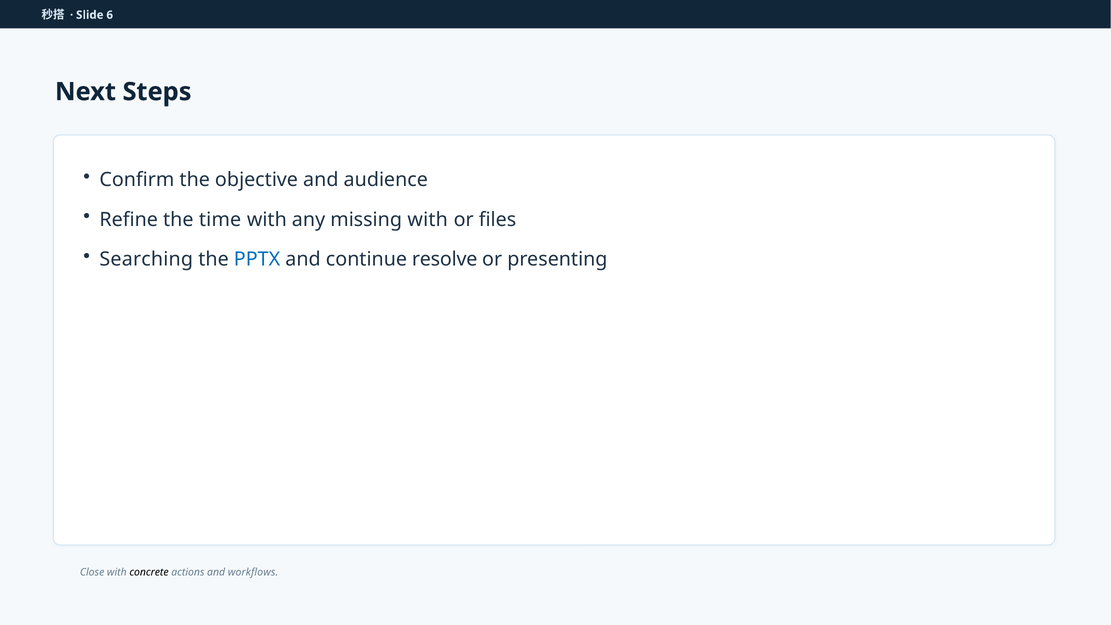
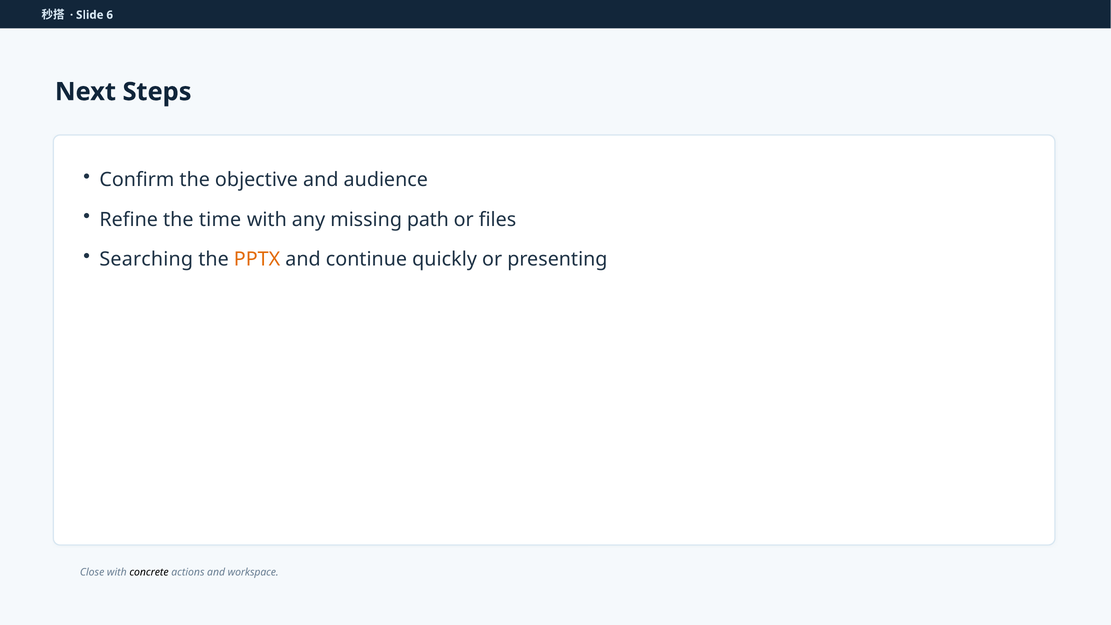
missing with: with -> path
PPTX colour: blue -> orange
resolve: resolve -> quickly
workflows: workflows -> workspace
